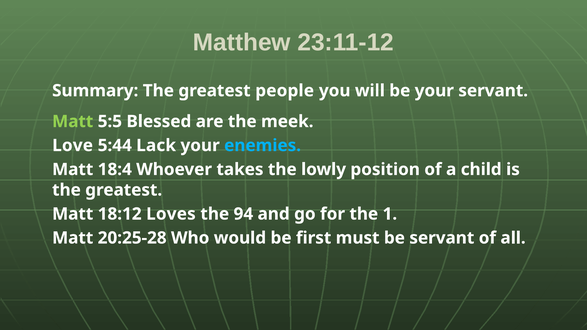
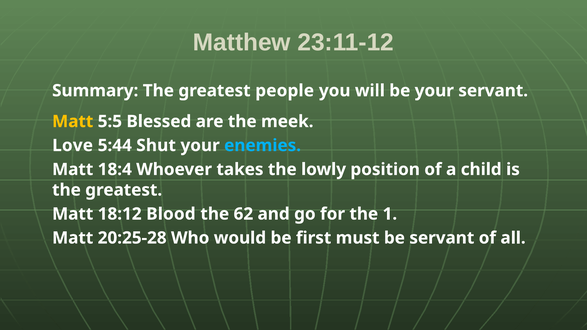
Matt at (73, 122) colour: light green -> yellow
Lack: Lack -> Shut
Loves: Loves -> Blood
94: 94 -> 62
